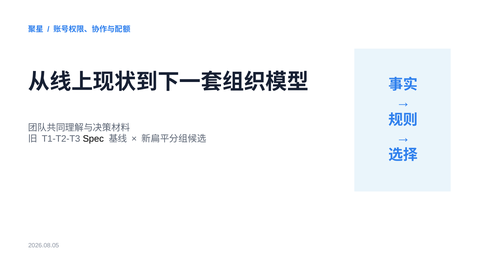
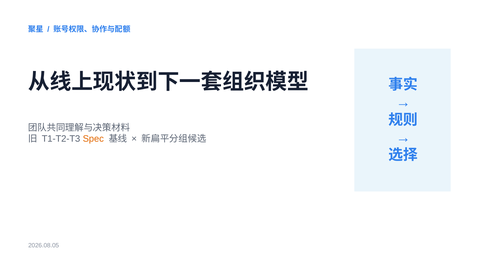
Spec colour: black -> orange
